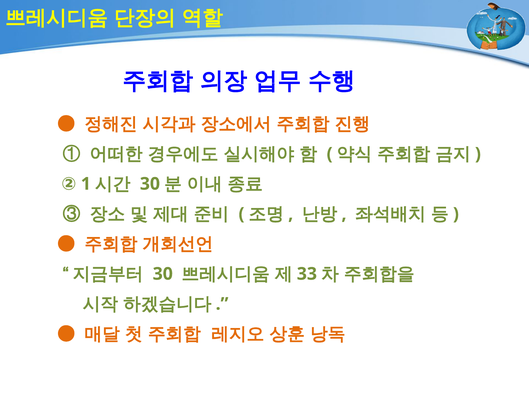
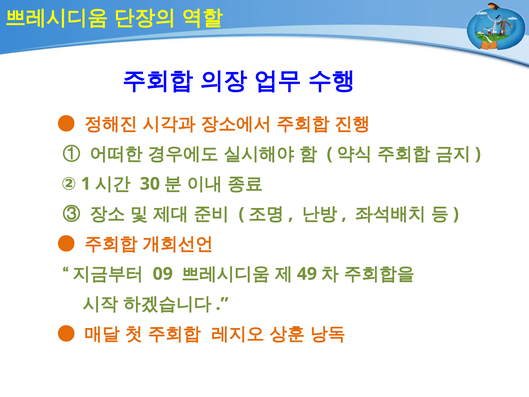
30 at (163, 274): 30 -> 09
33: 33 -> 49
